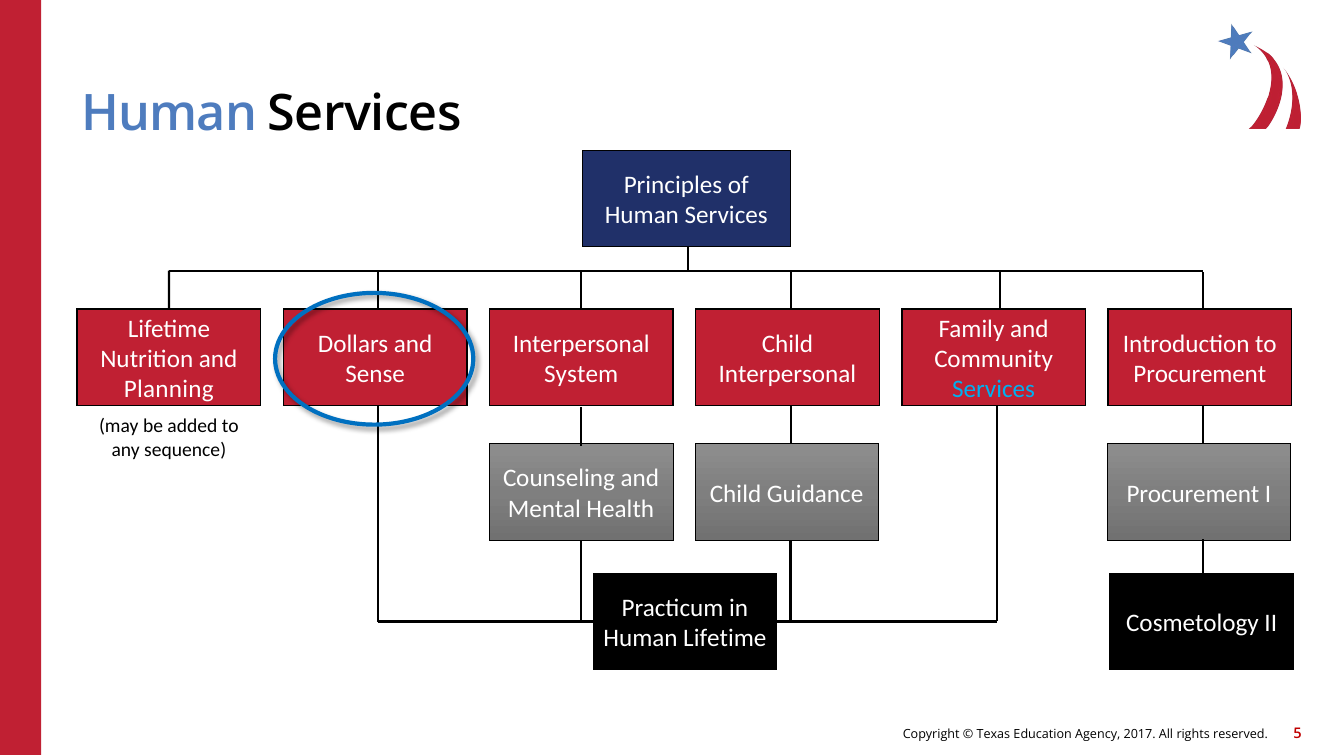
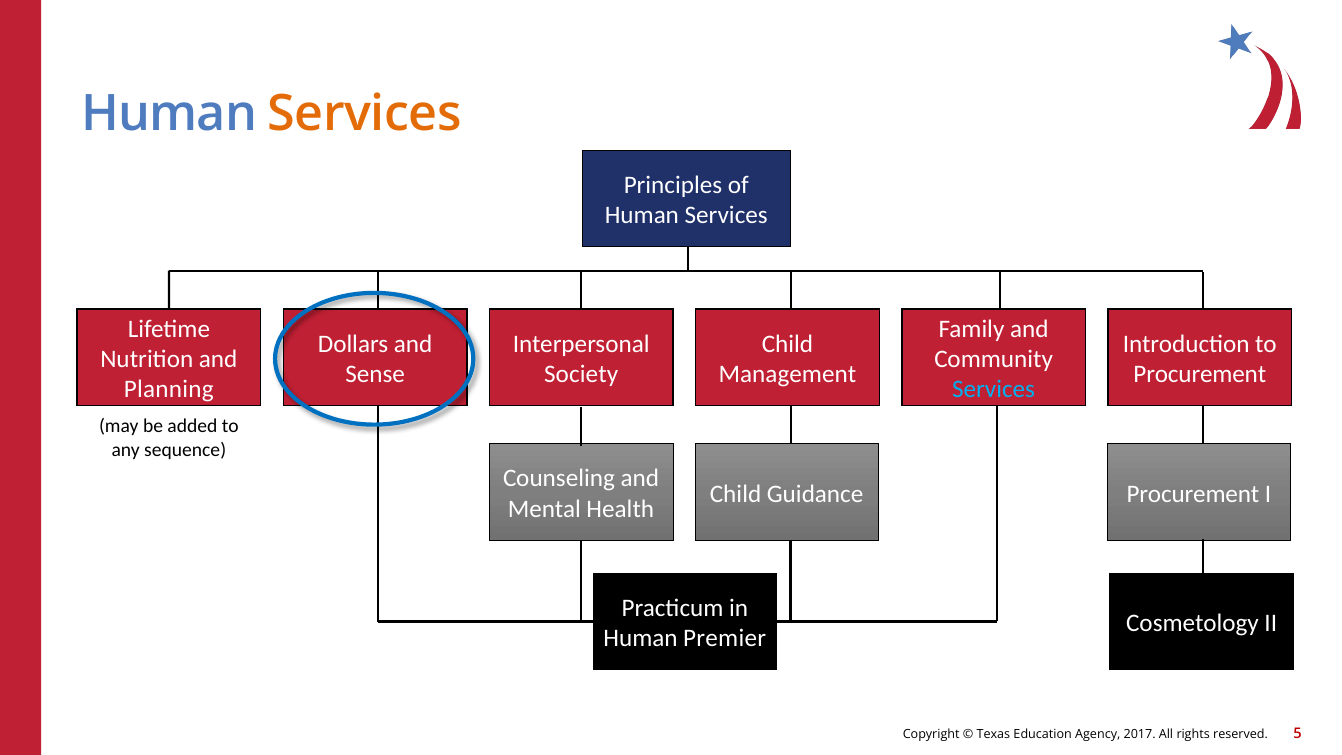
Services at (365, 114) colour: black -> orange
System: System -> Society
Interpersonal at (787, 374): Interpersonal -> Management
Human Lifetime: Lifetime -> Premier
